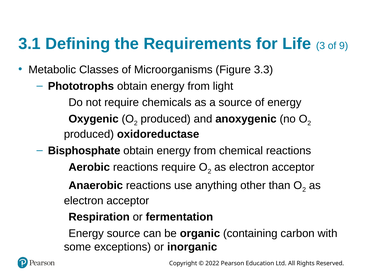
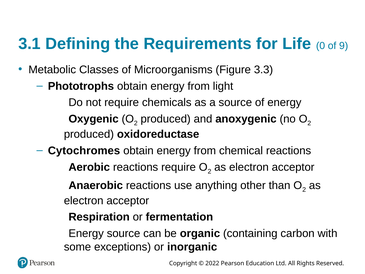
3: 3 -> 0
Bisphosphate: Bisphosphate -> Cytochromes
